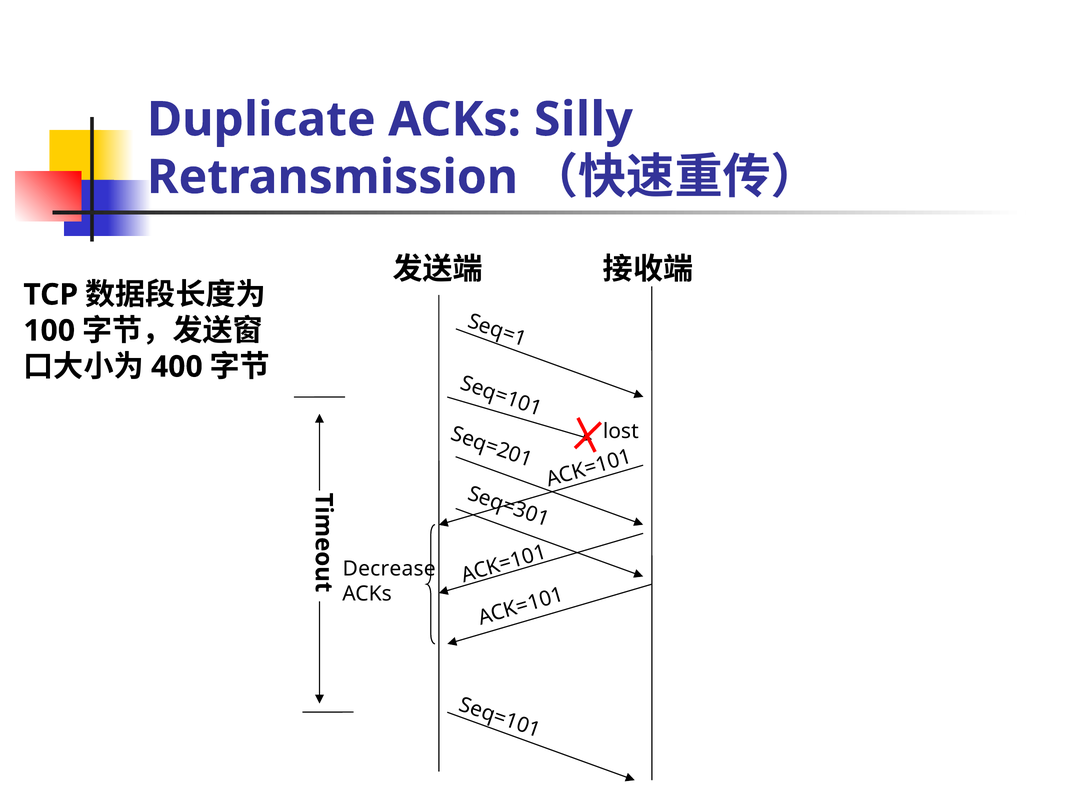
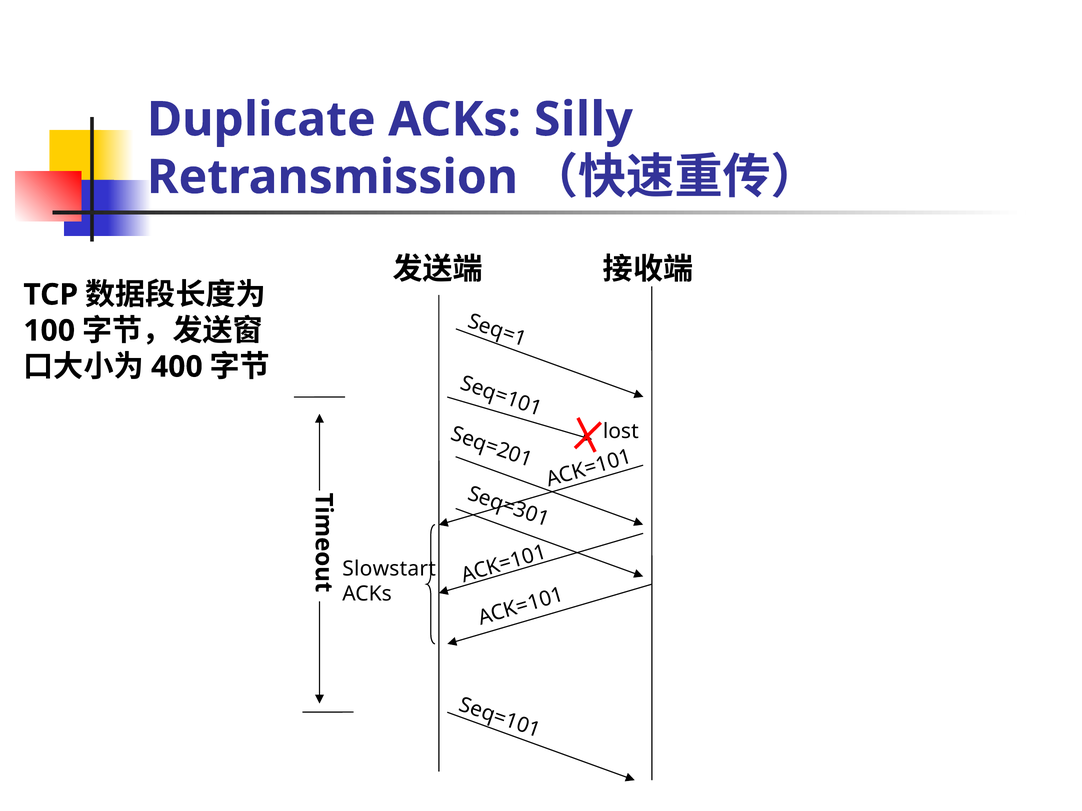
Decrease: Decrease -> Slowstart
